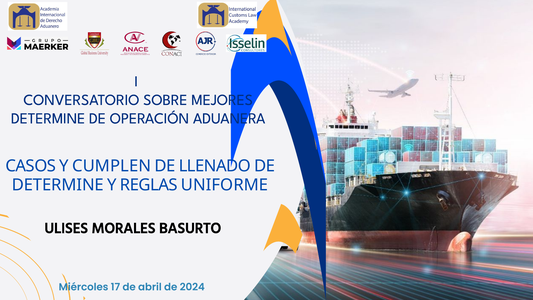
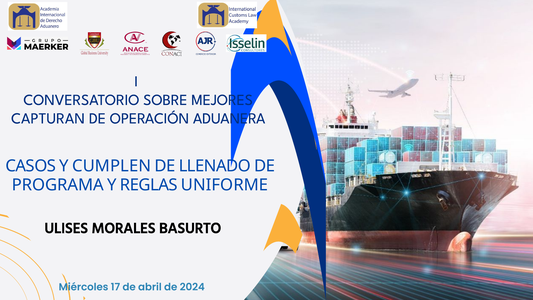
DETERMINE at (48, 118): DETERMINE -> CAPTURAN
DETERMINE at (58, 185): DETERMINE -> PROGRAMA
